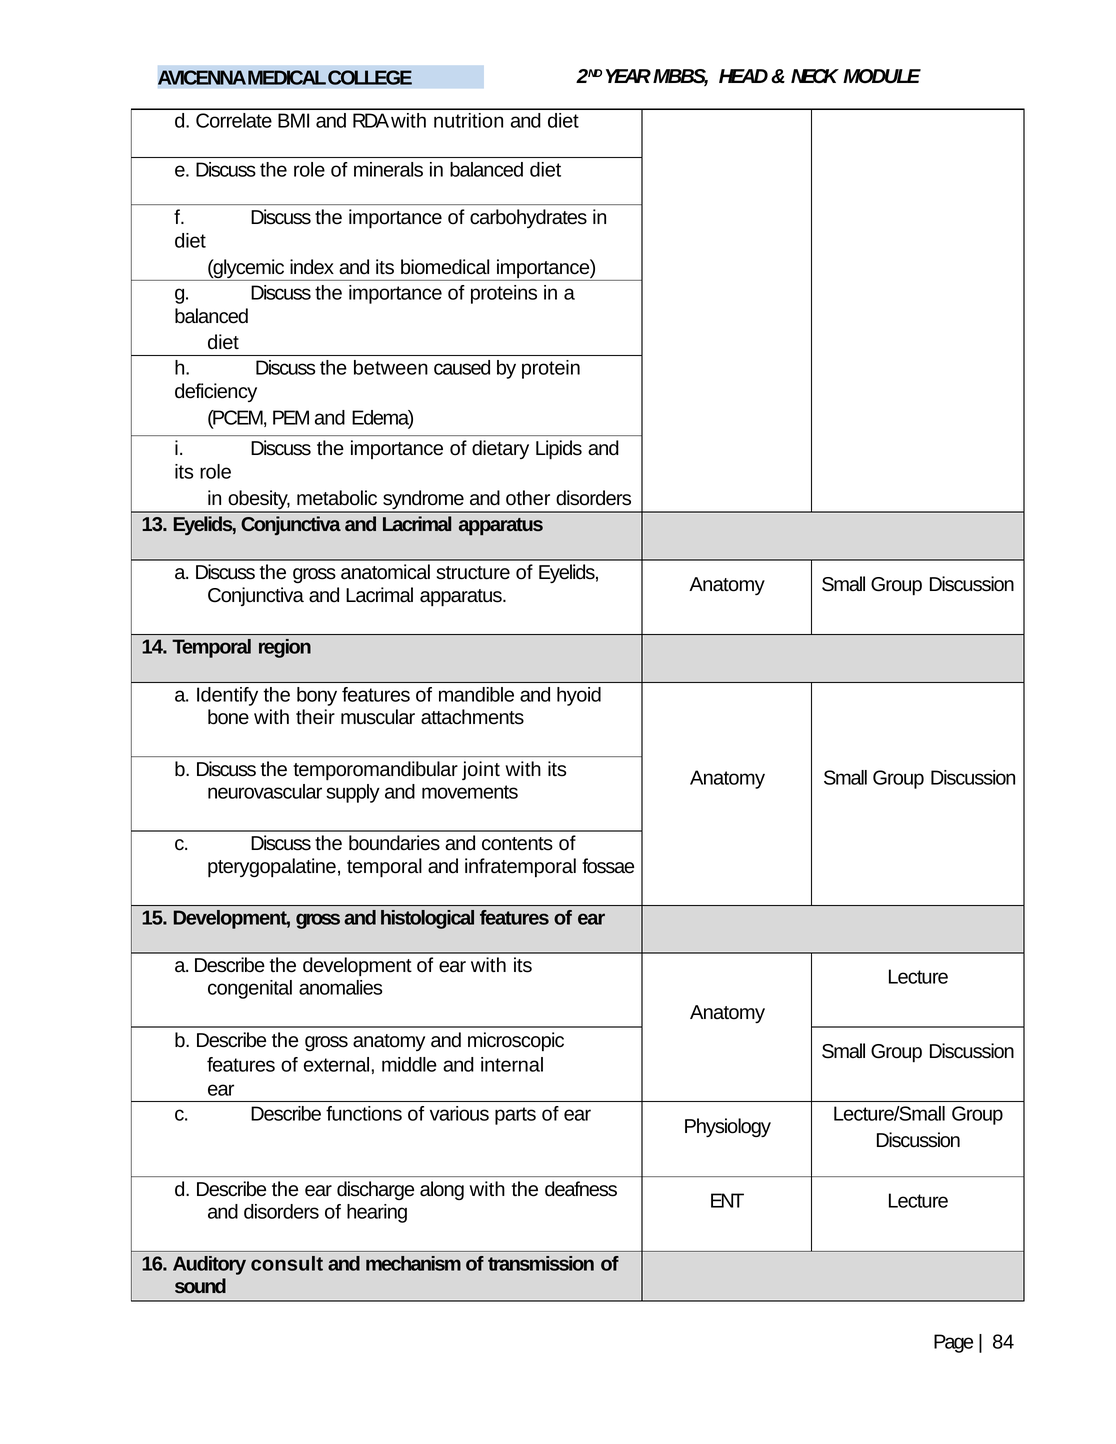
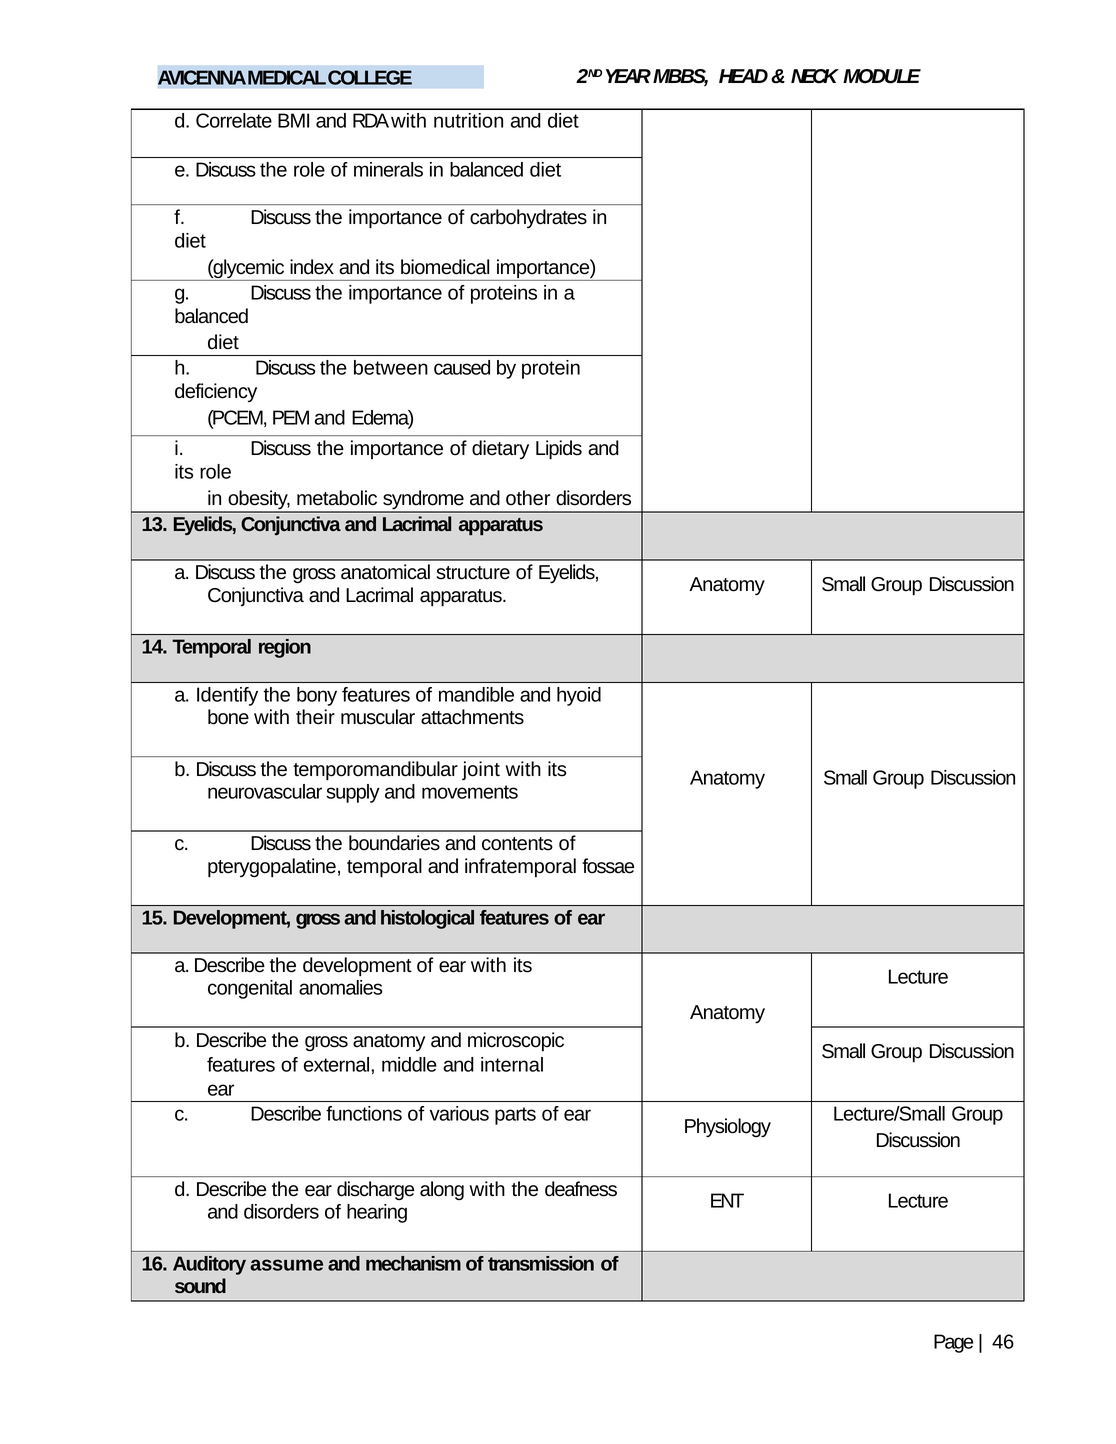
consult: consult -> assume
84: 84 -> 46
